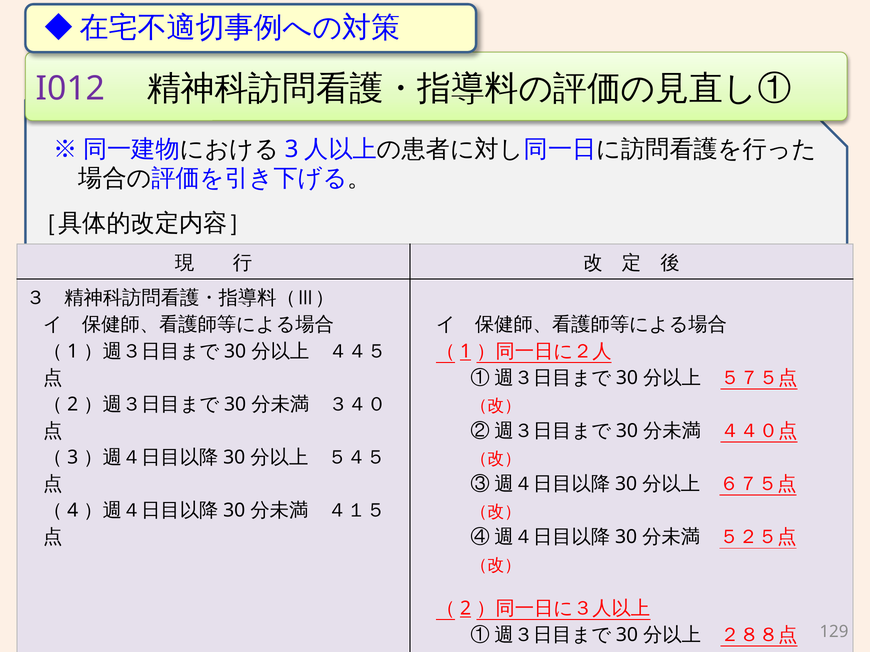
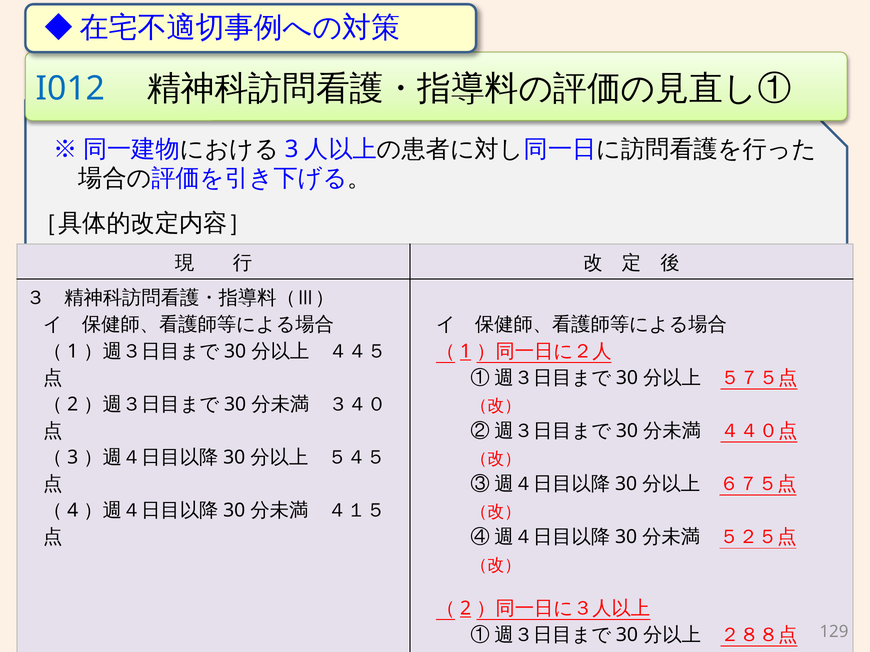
I012 colour: purple -> blue
